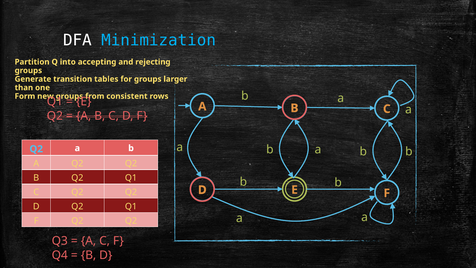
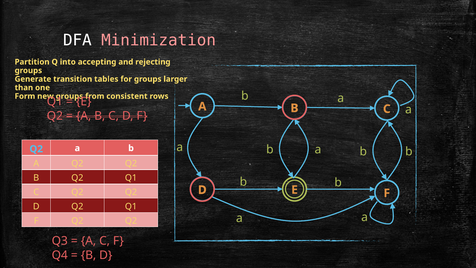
Minimization colour: light blue -> pink
